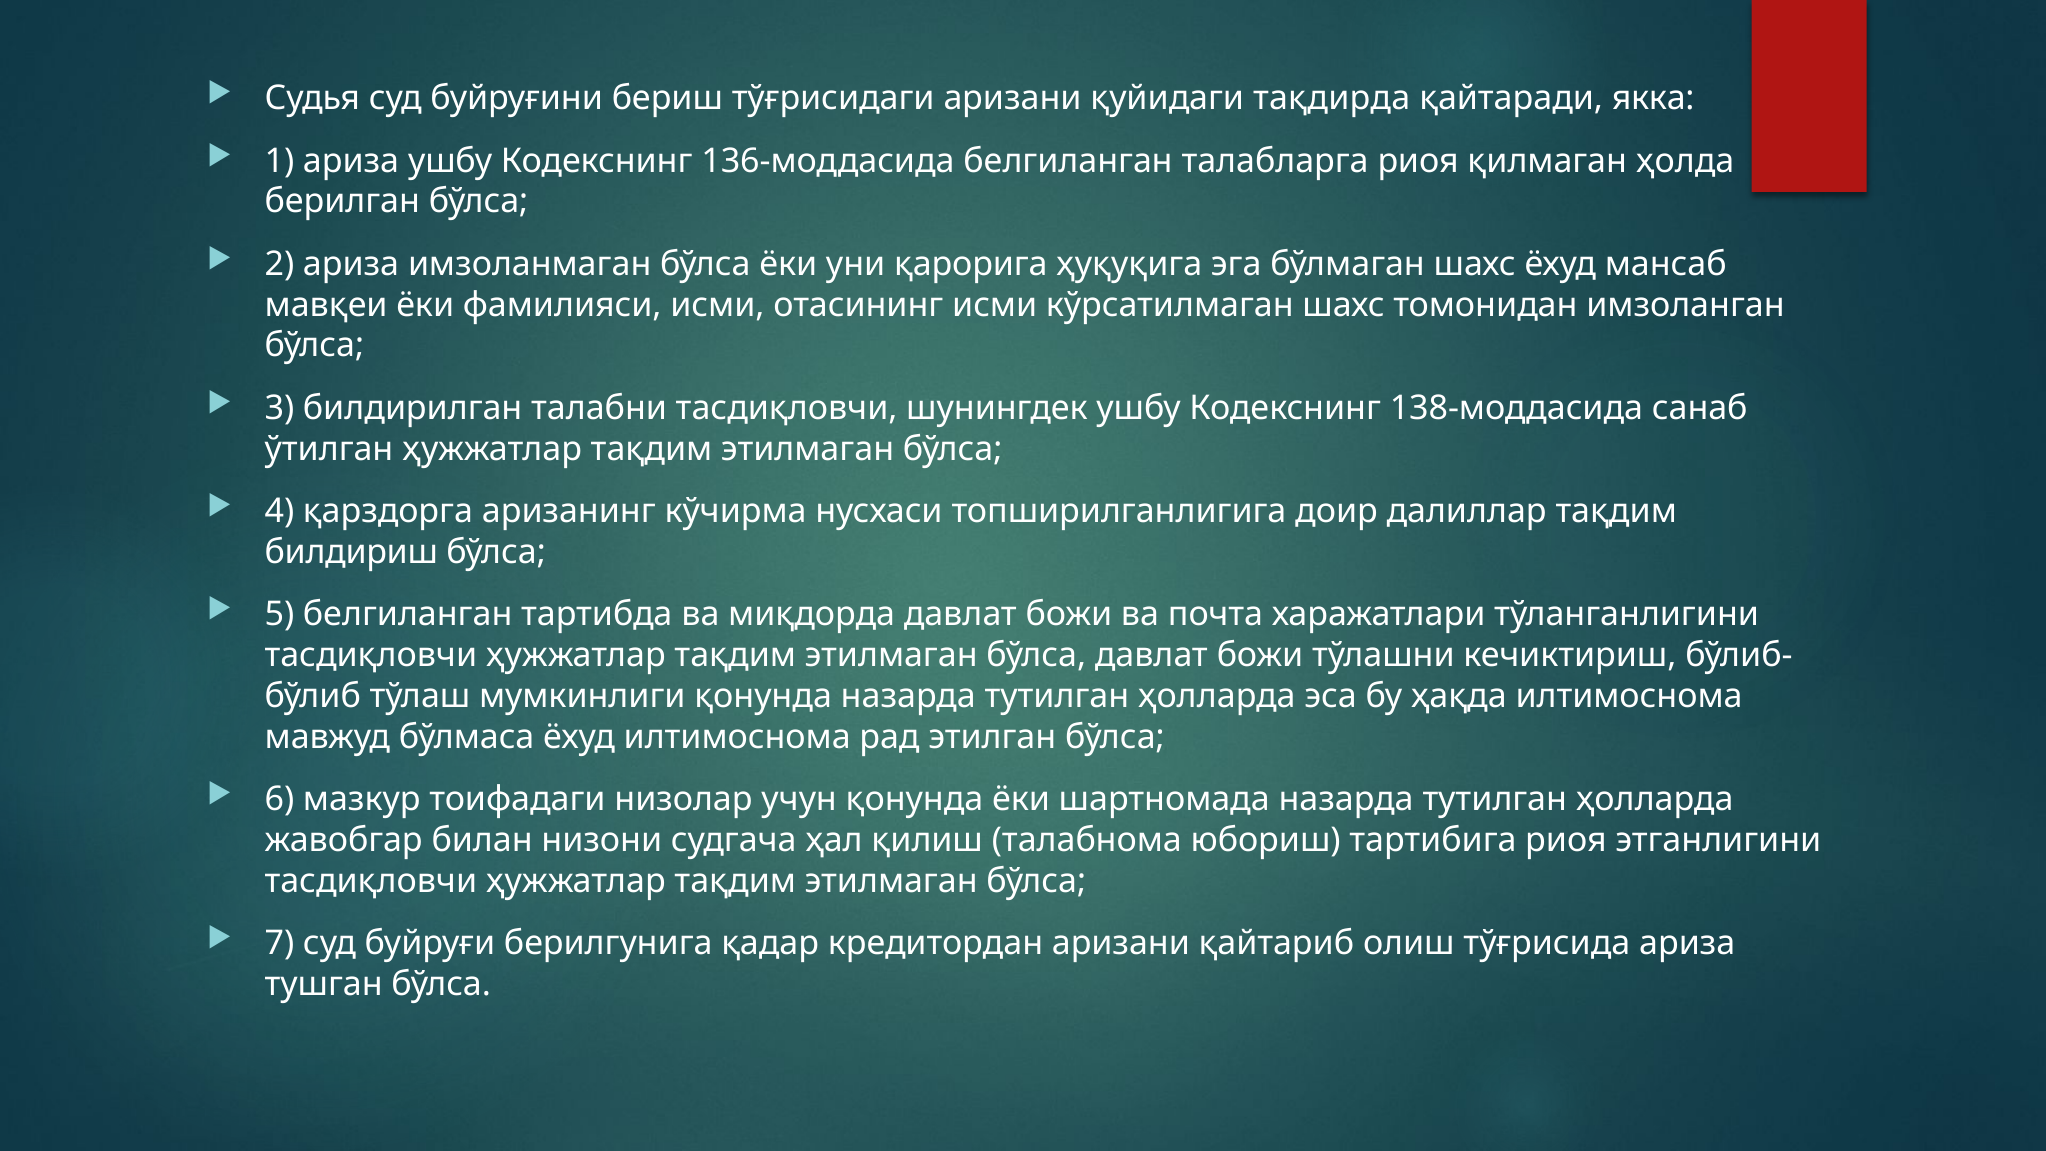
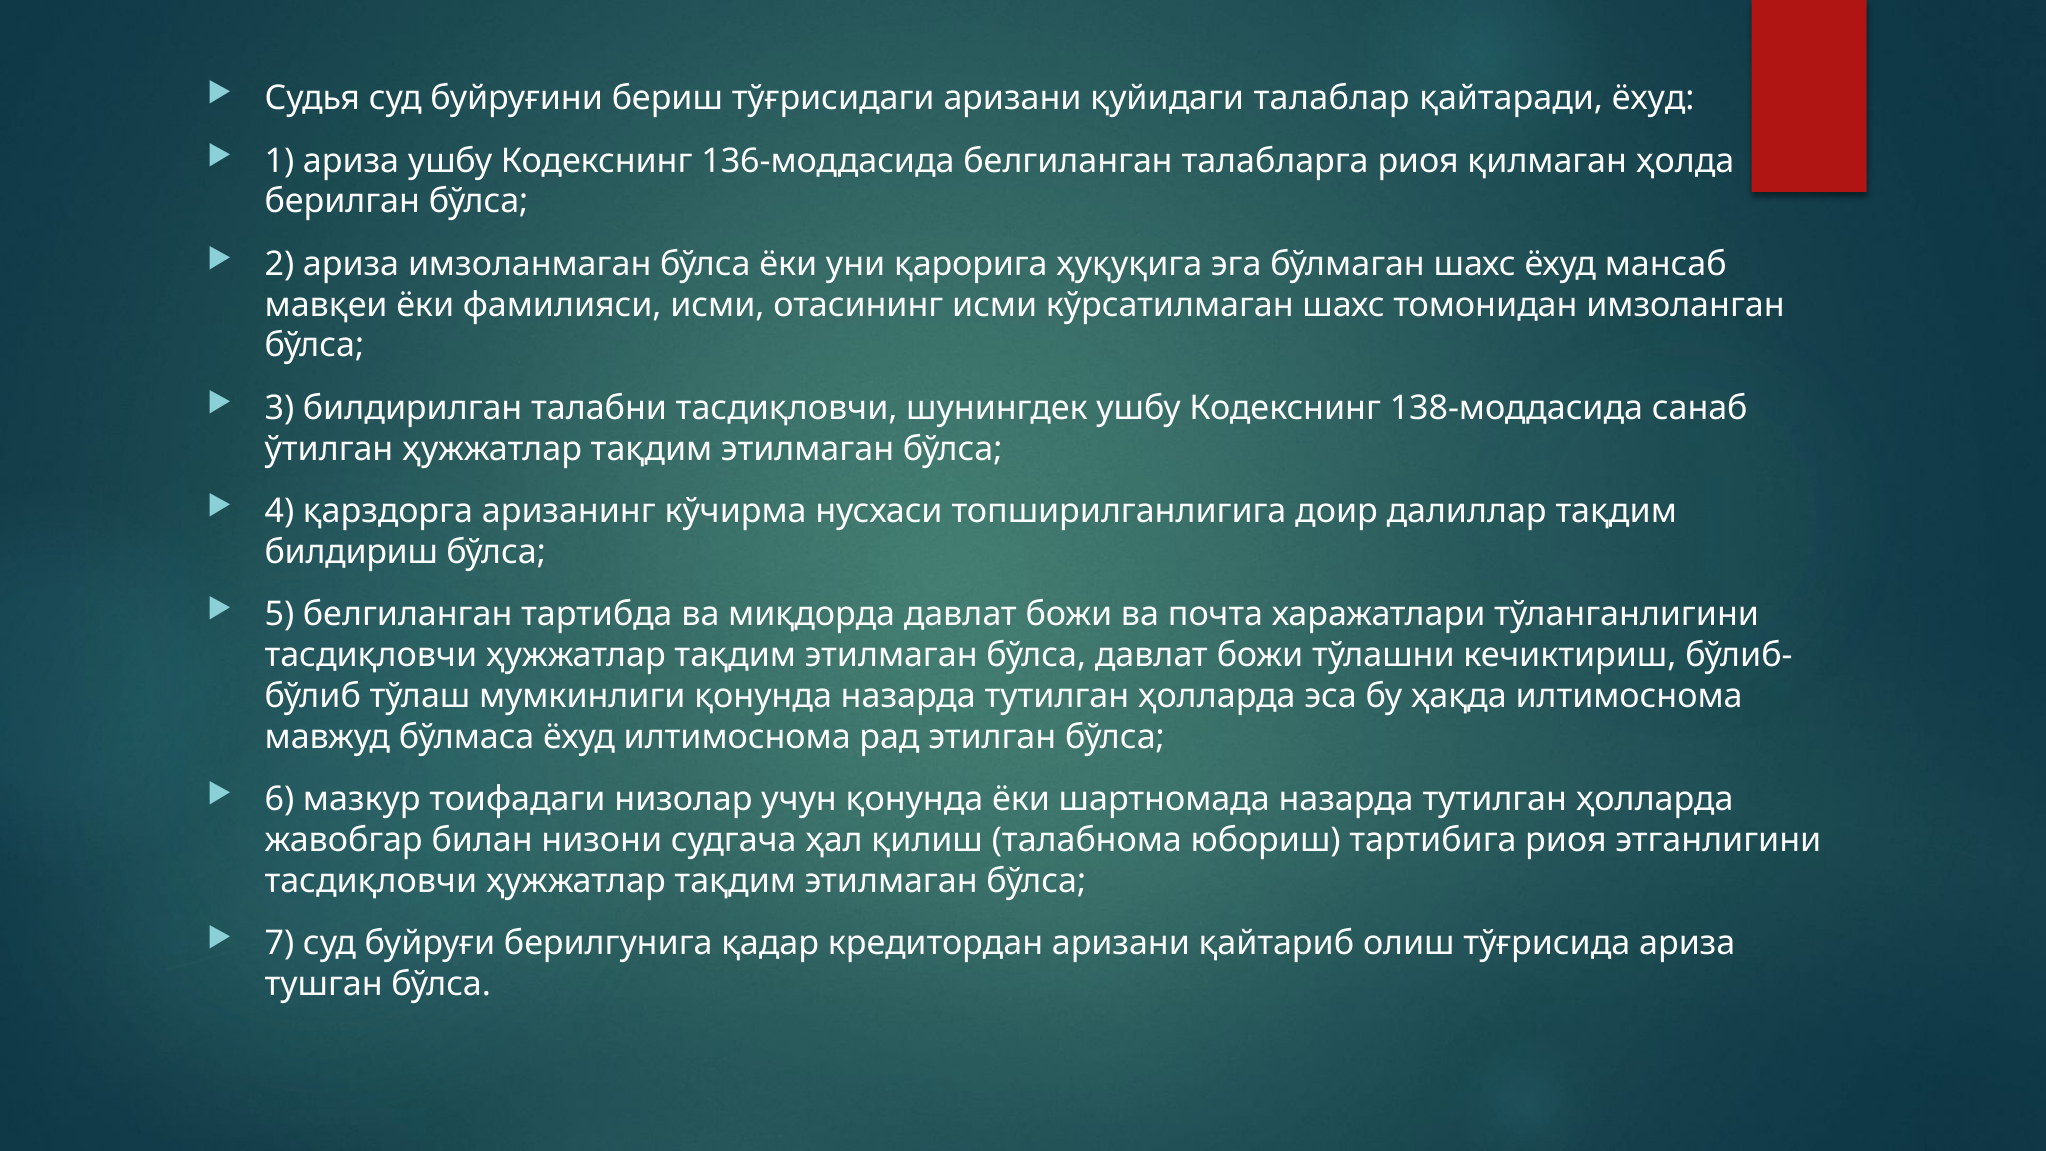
тақдирда: тақдирда -> талаблар
қайтаради якка: якка -> ёхуд
